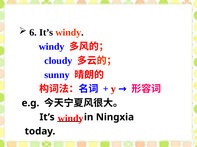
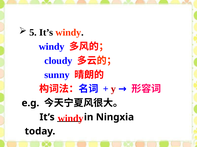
6: 6 -> 5
